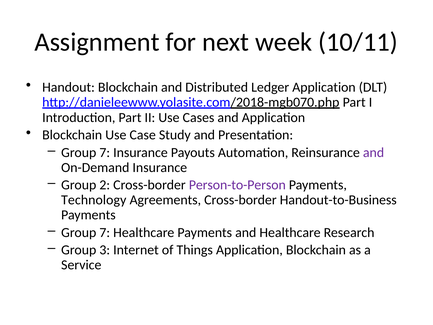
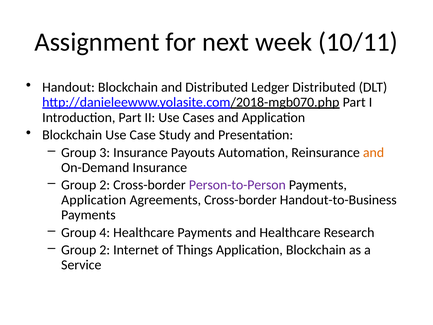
Ledger Application: Application -> Distributed
7 at (105, 152): 7 -> 3
and at (374, 152) colour: purple -> orange
Technology at (94, 200): Technology -> Application
7 at (105, 232): 7 -> 4
3 at (105, 250): 3 -> 2
